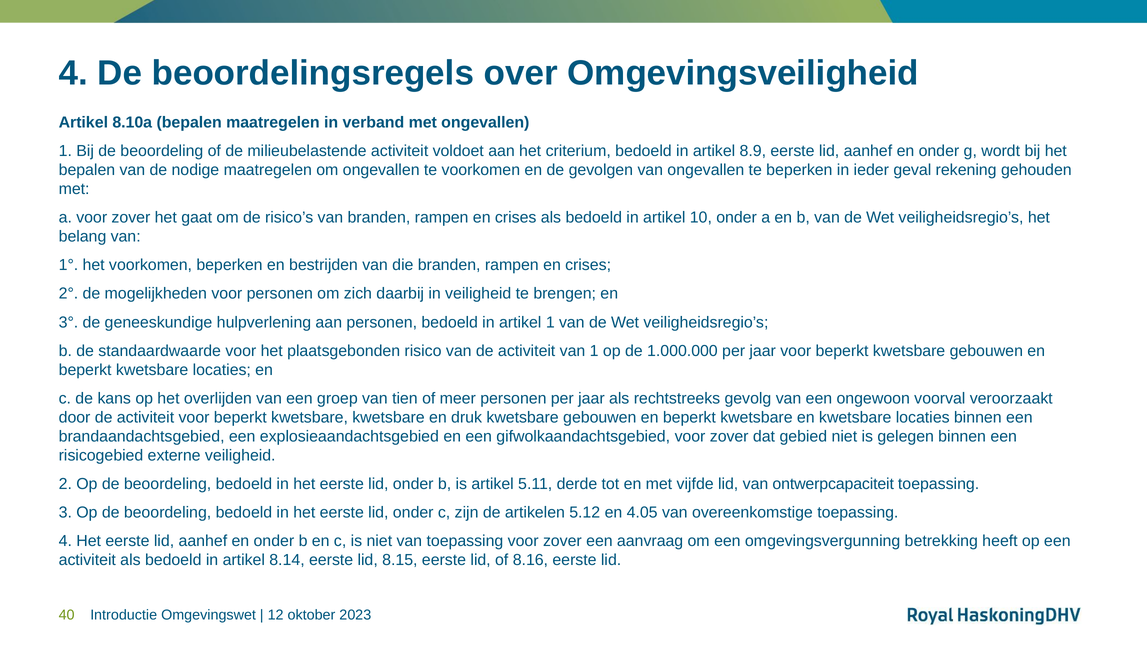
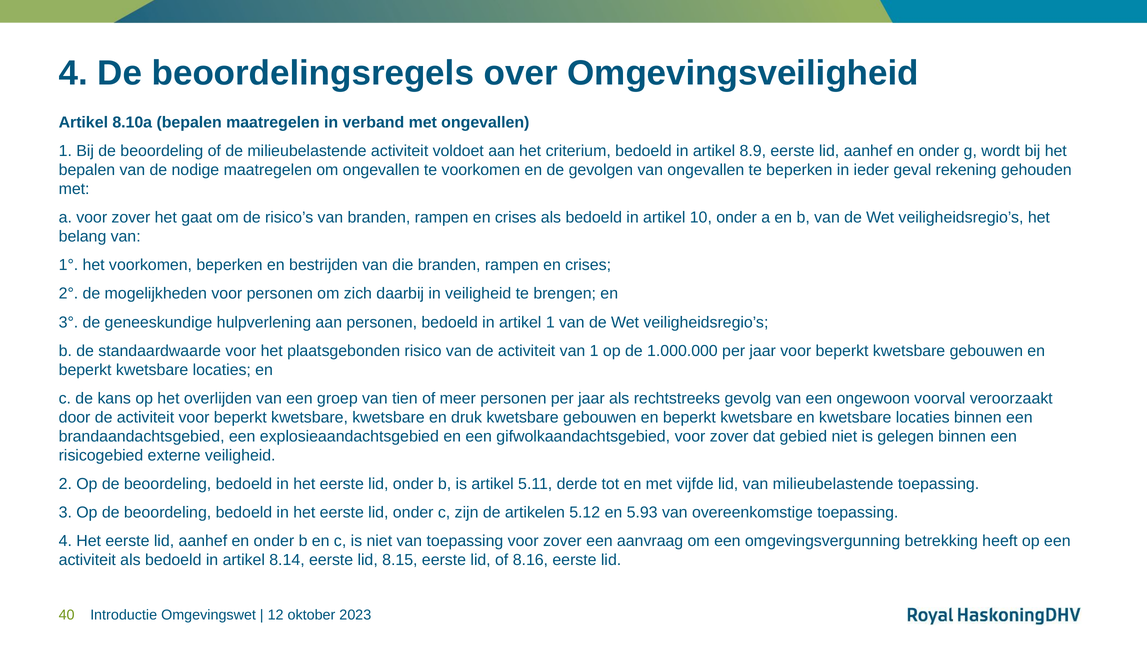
van ontwerpcapaciteit: ontwerpcapaciteit -> milieubelastende
4.05: 4.05 -> 5.93
